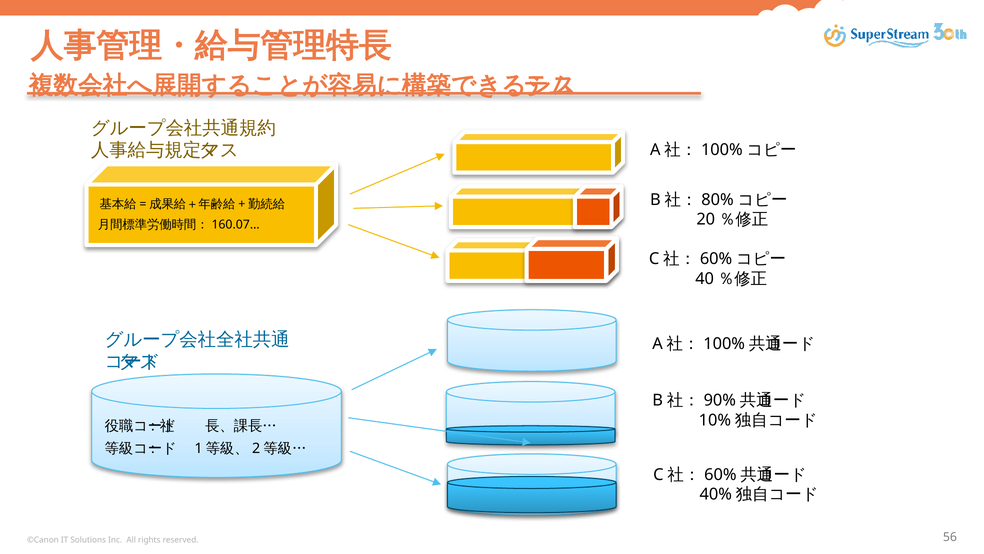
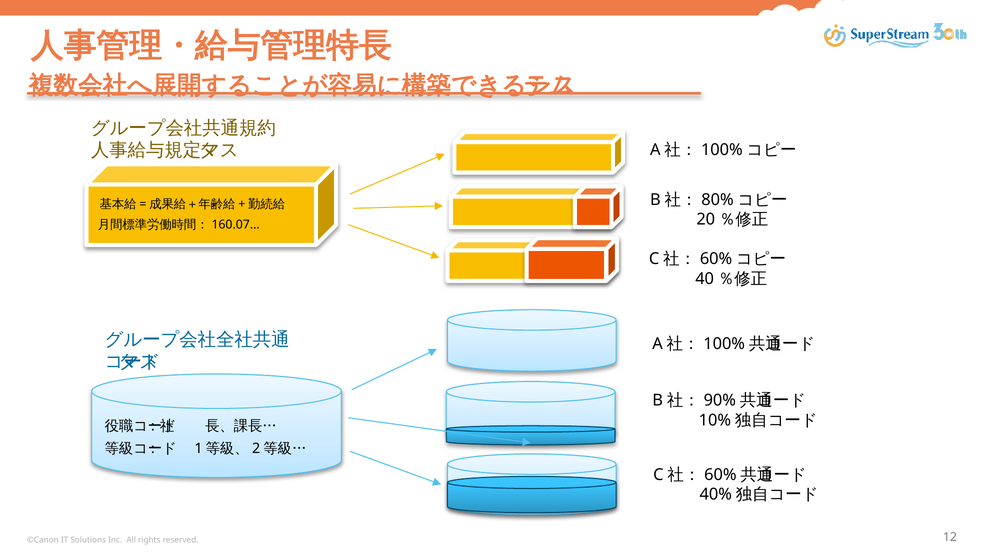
56: 56 -> 12
